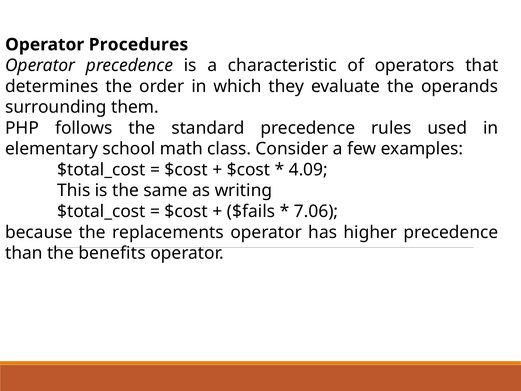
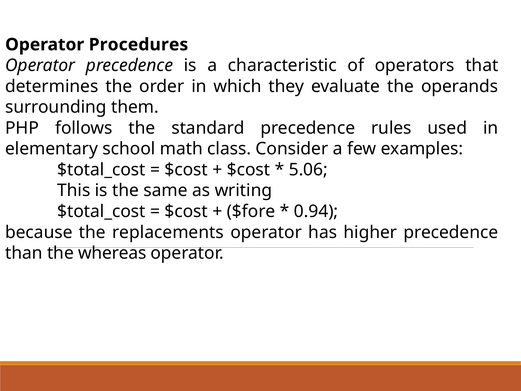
4.09: 4.09 -> 5.06
$fails: $fails -> $fore
7.06: 7.06 -> 0.94
benefits: benefits -> whereas
